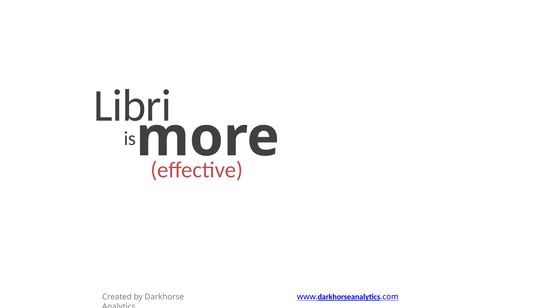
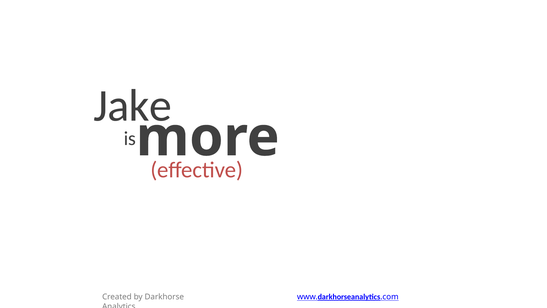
Libri: Libri -> Jake
